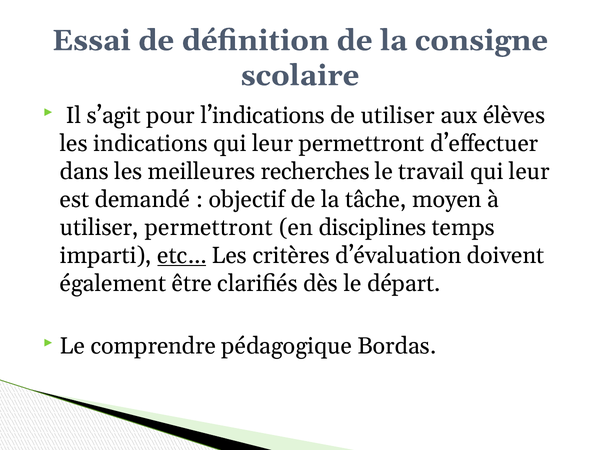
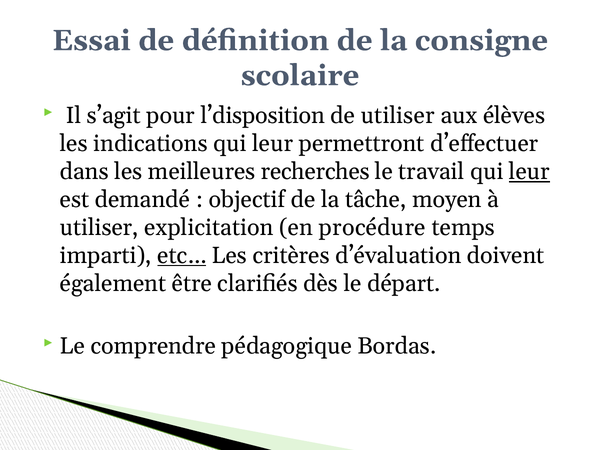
l’indications: l’indications -> l’disposition
leur at (529, 172) underline: none -> present
utiliser permettront: permettront -> explicitation
disciplines: disciplines -> procédure
